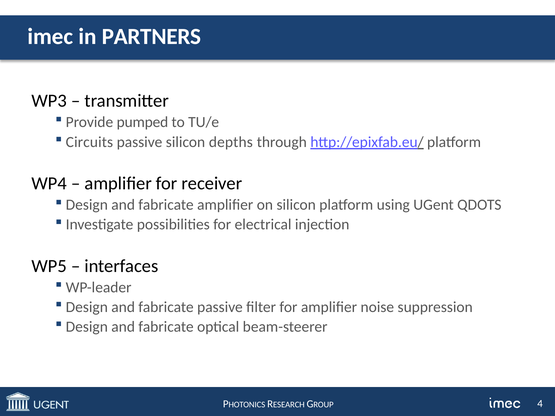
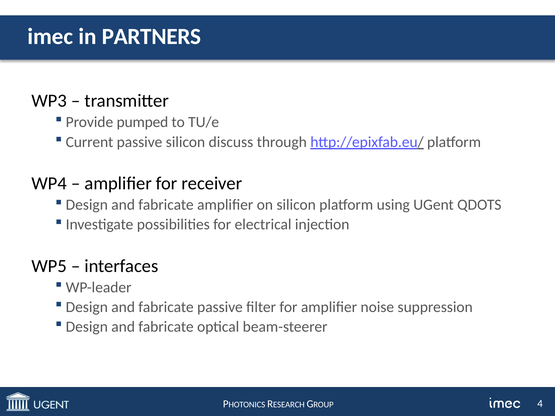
Circuits: Circuits -> Current
depths: depths -> discuss
